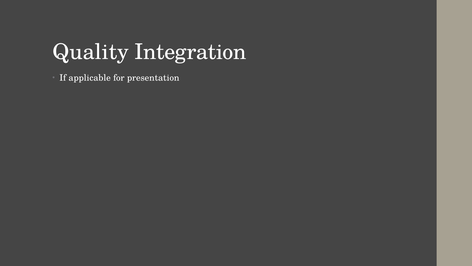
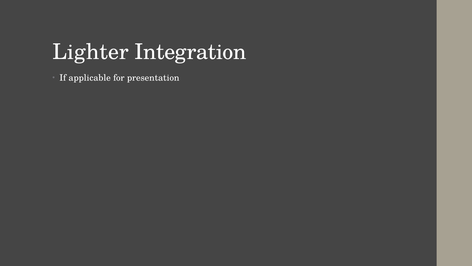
Quality: Quality -> Lighter
